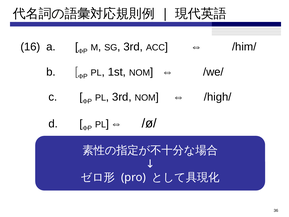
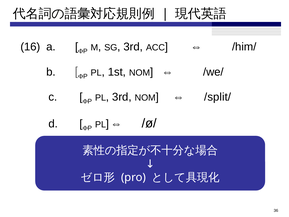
/high/: /high/ -> /split/
